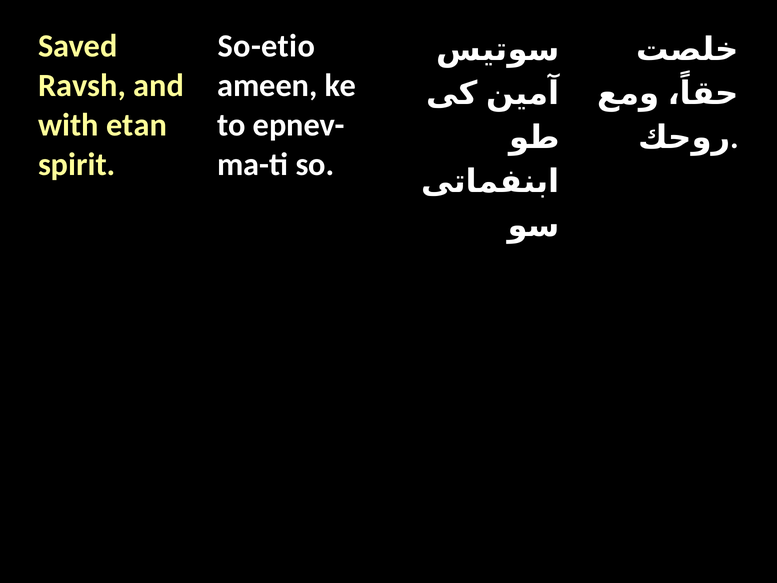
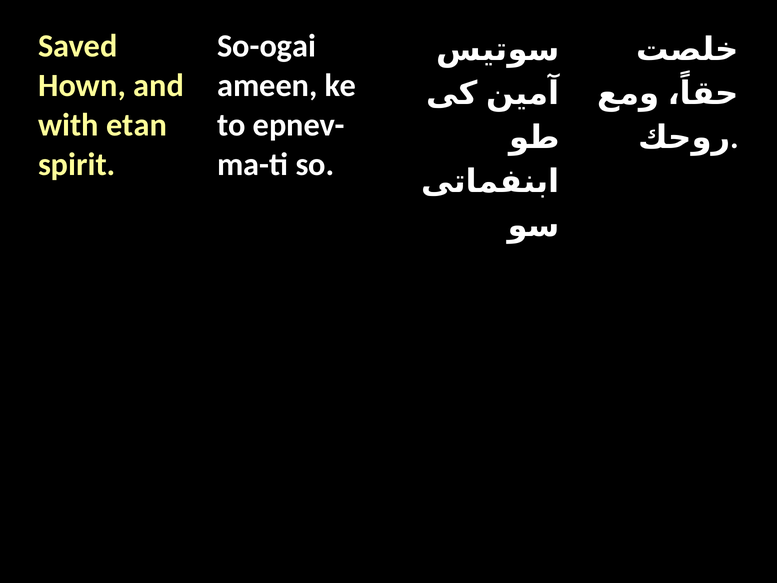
So-etio: So-etio -> So-ogai
Ravsh: Ravsh -> Hown
